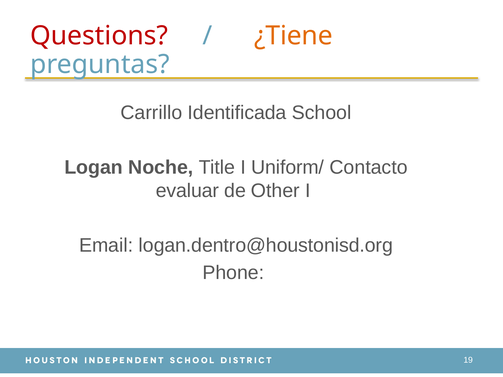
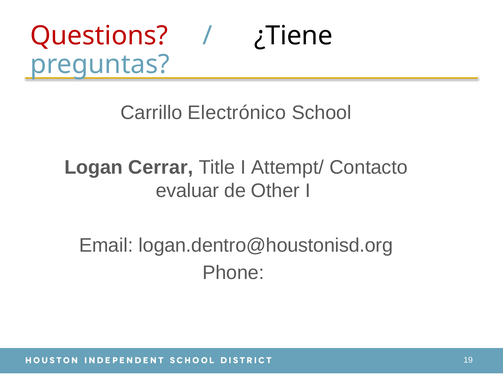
¿Tiene colour: orange -> black
Identificada: Identificada -> Electrónico
Noche: Noche -> Cerrar
Uniform/: Uniform/ -> Attempt/
